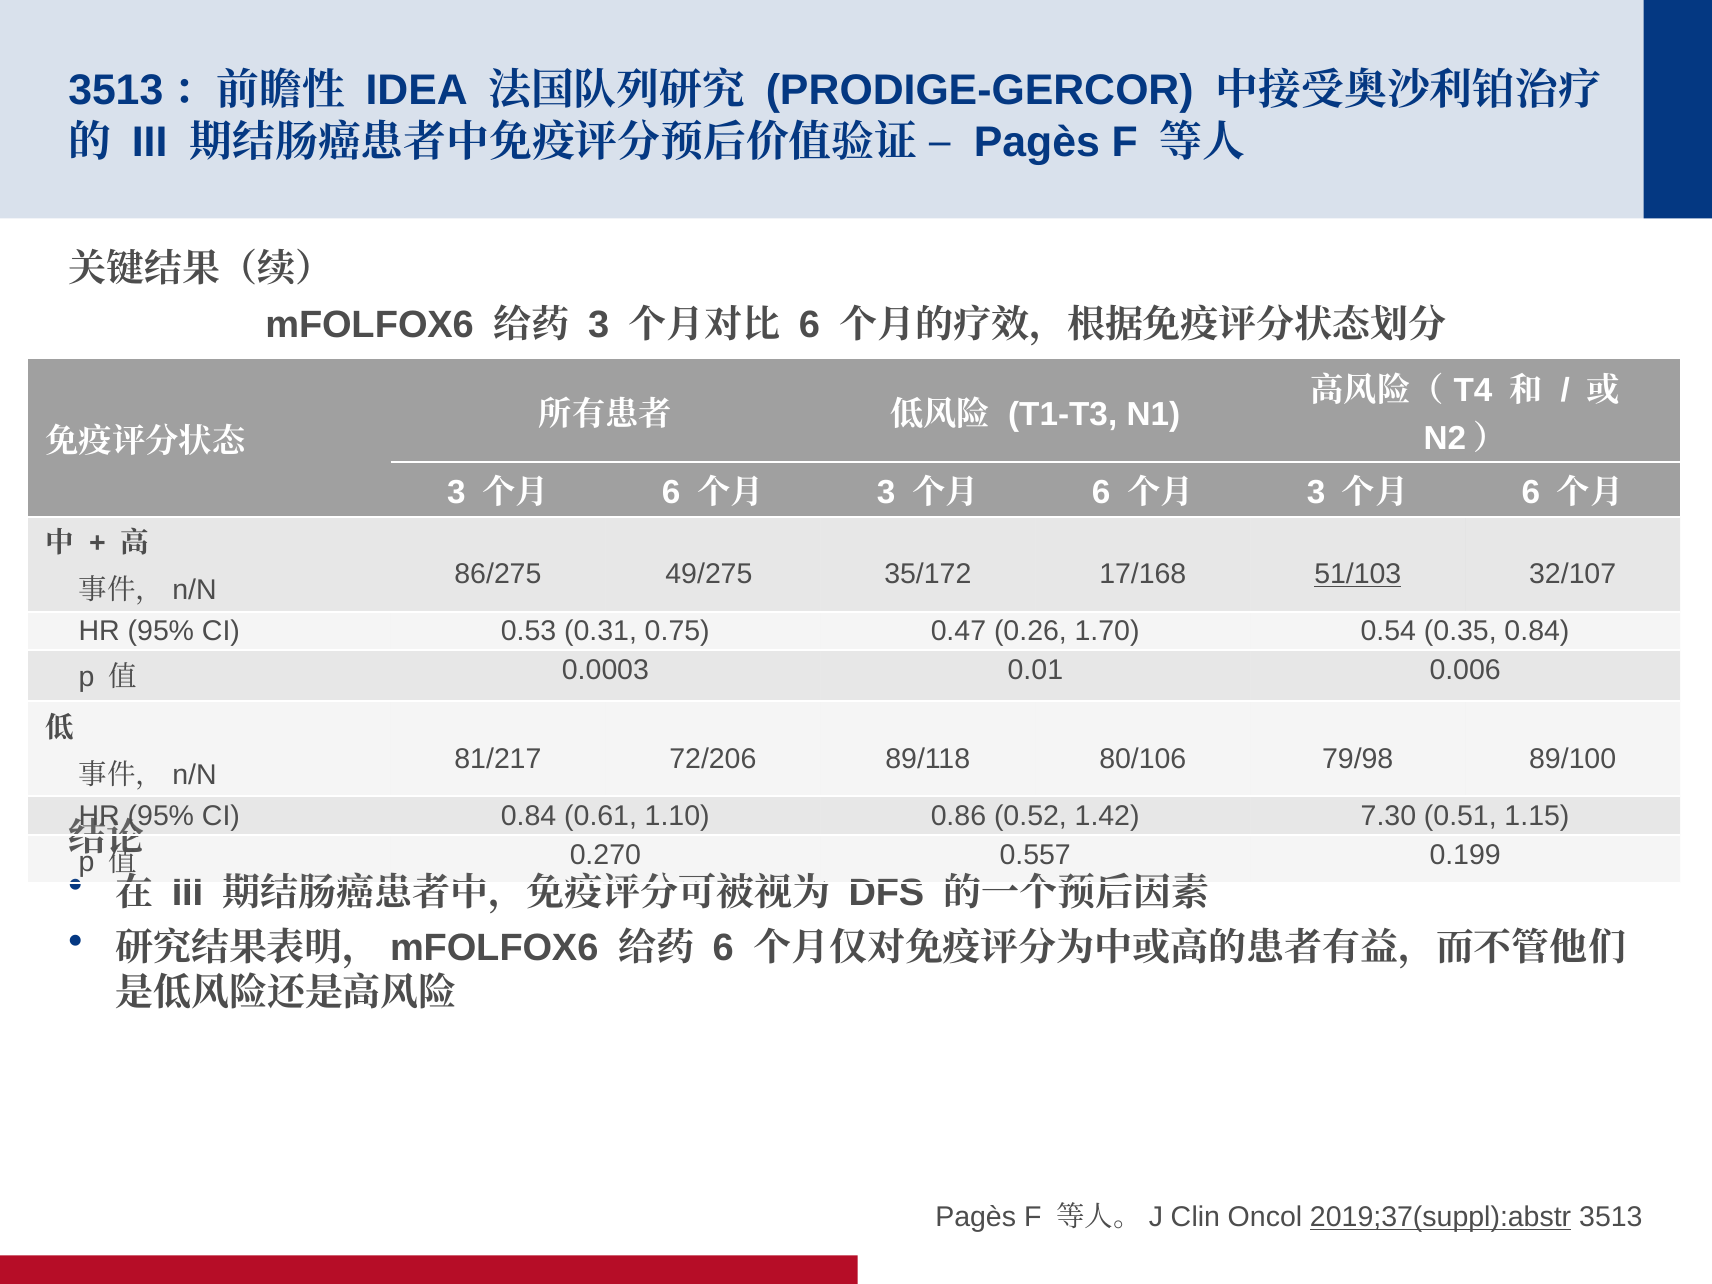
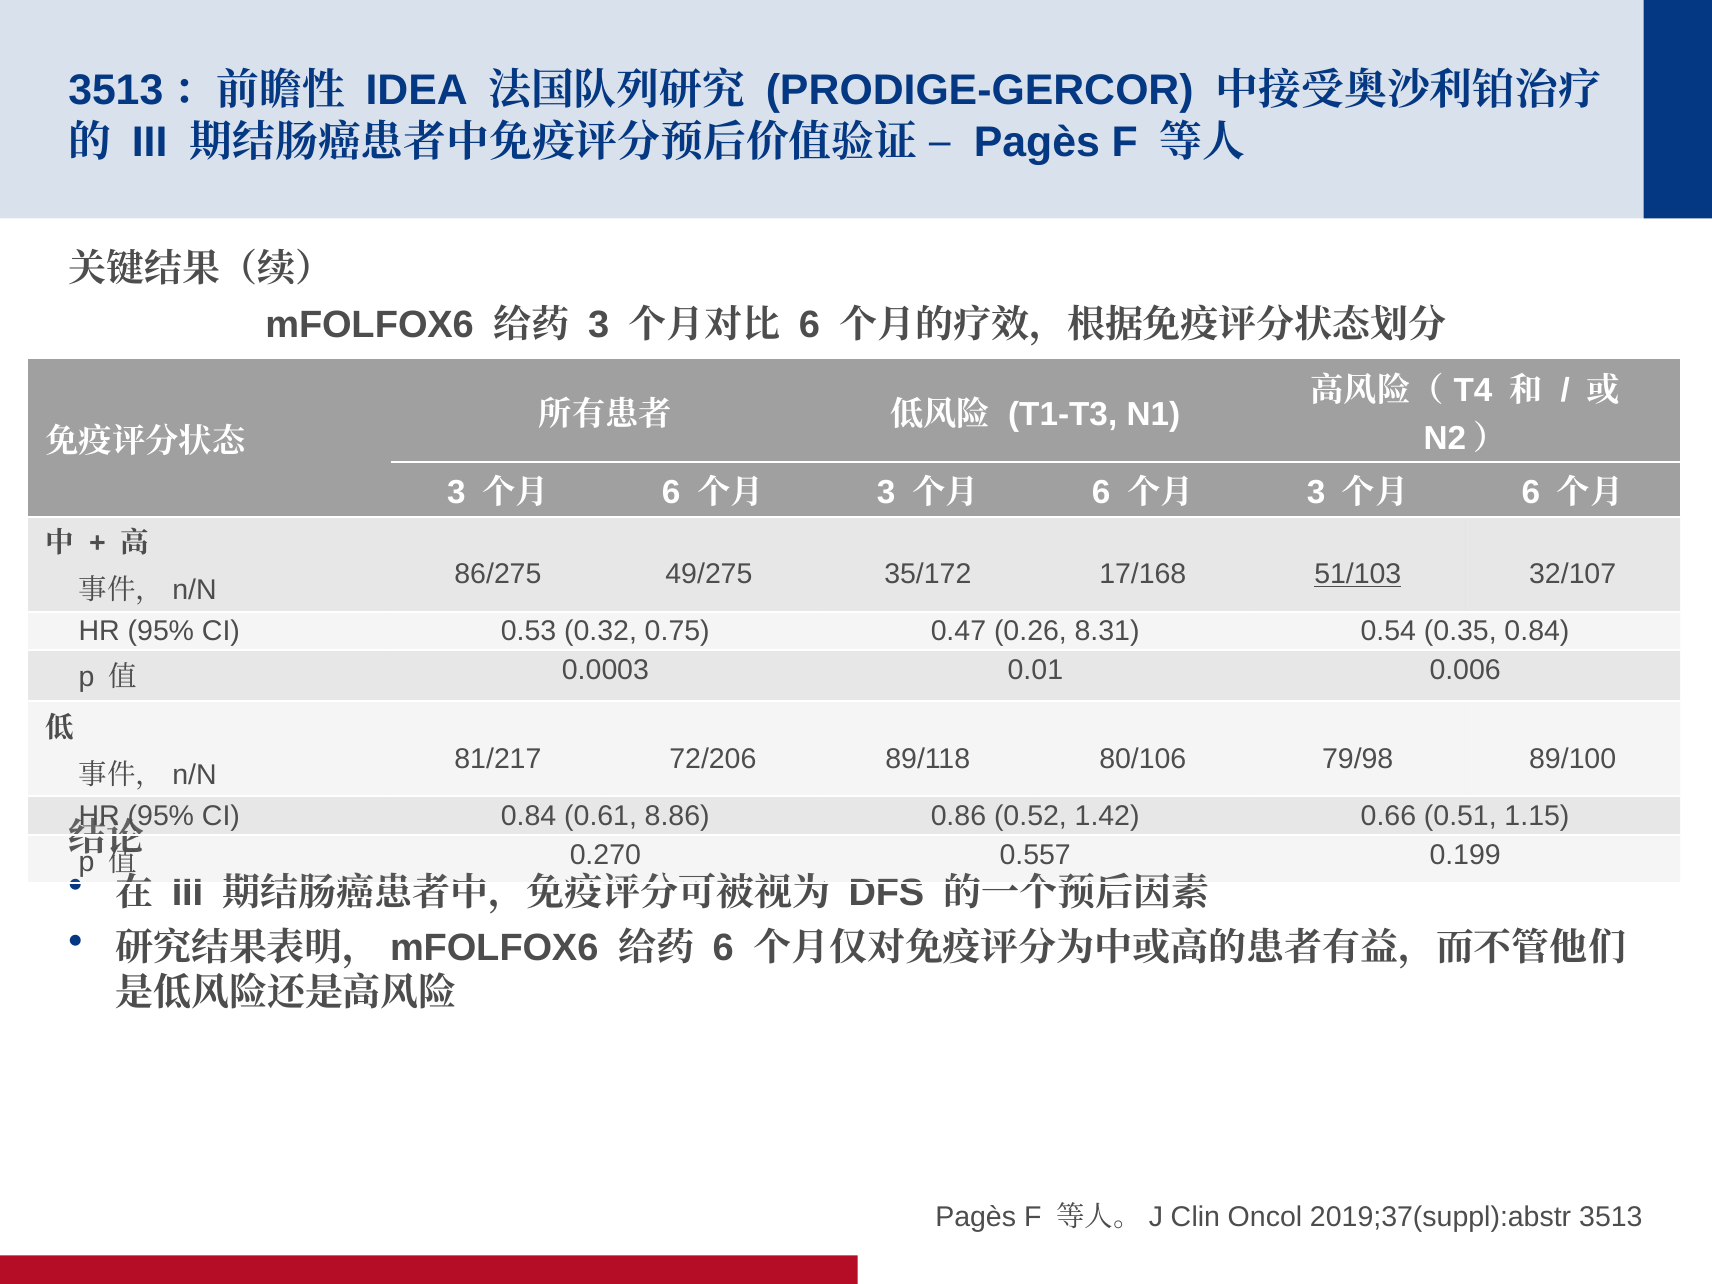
0.31: 0.31 -> 0.32
1.70: 1.70 -> 8.31
1.10: 1.10 -> 8.86
7.30: 7.30 -> 0.66
2019;37(suppl):abstr underline: present -> none
